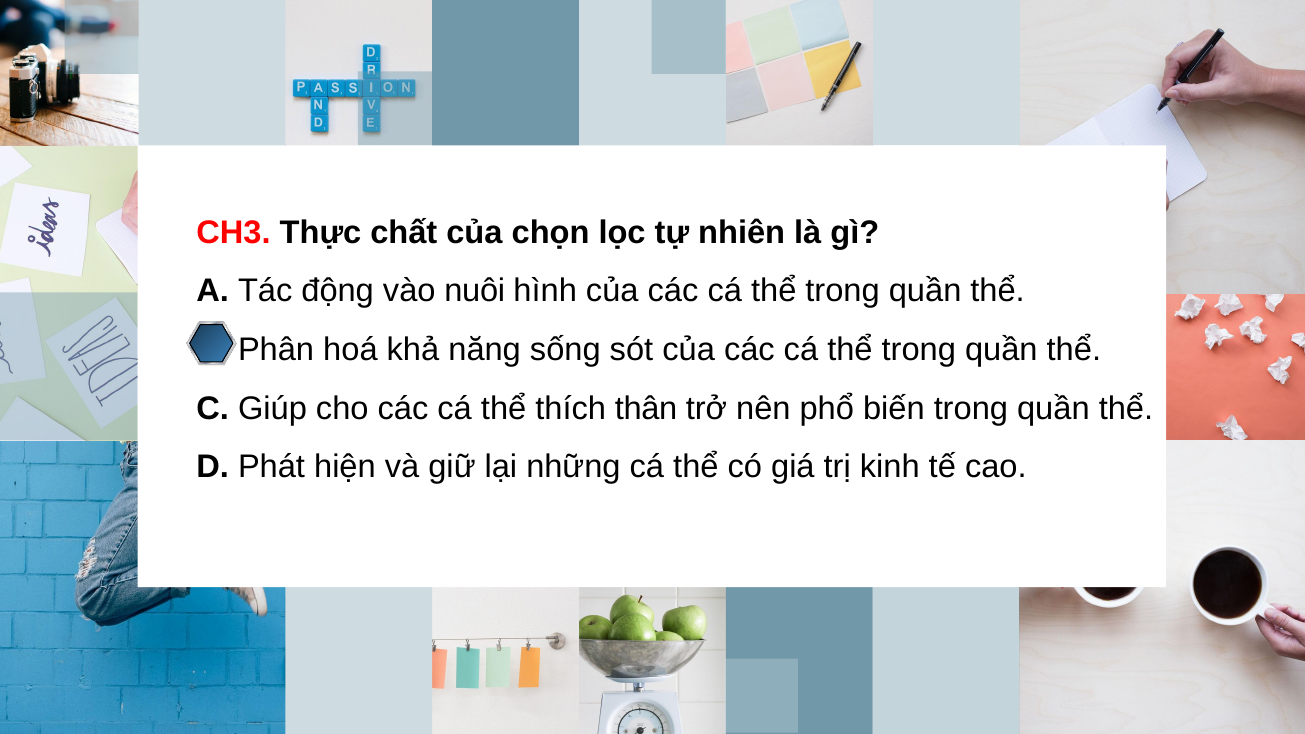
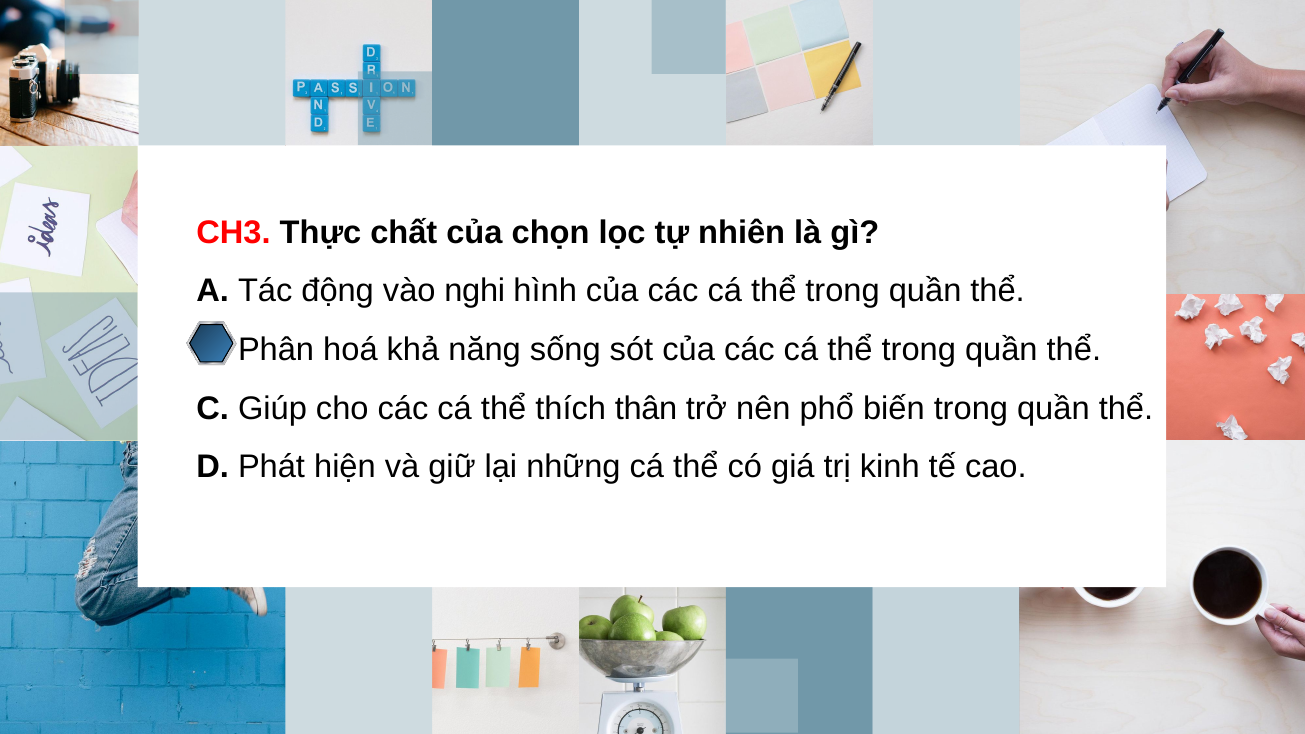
nuôi: nuôi -> nghi
